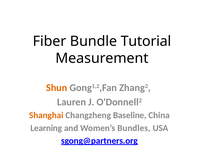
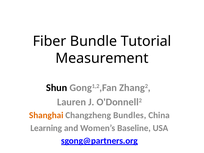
Shun colour: orange -> black
Baseline: Baseline -> Bundles
Bundles: Bundles -> Baseline
